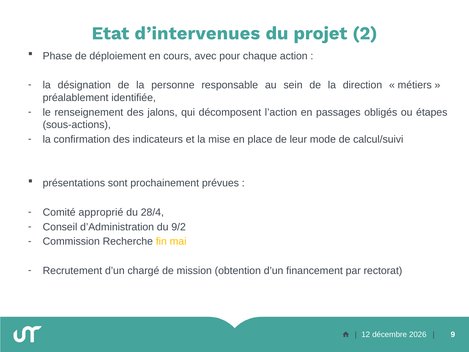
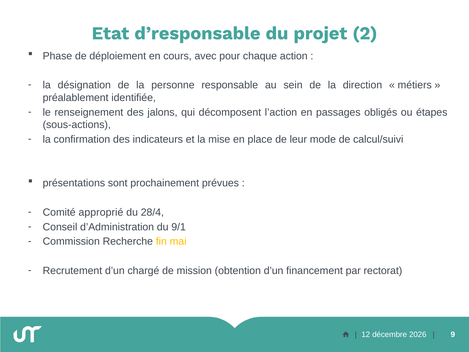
d’intervenues: d’intervenues -> d’responsable
9/2: 9/2 -> 9/1
